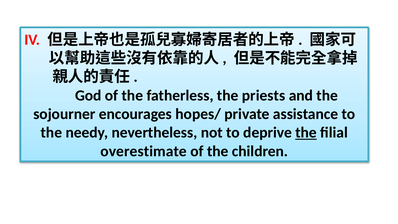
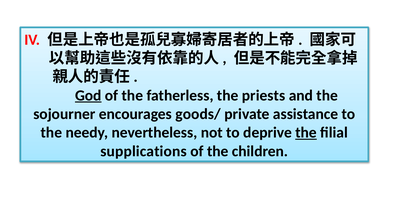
God underline: none -> present
hopes/: hopes/ -> goods/
overestimate: overestimate -> supplications
